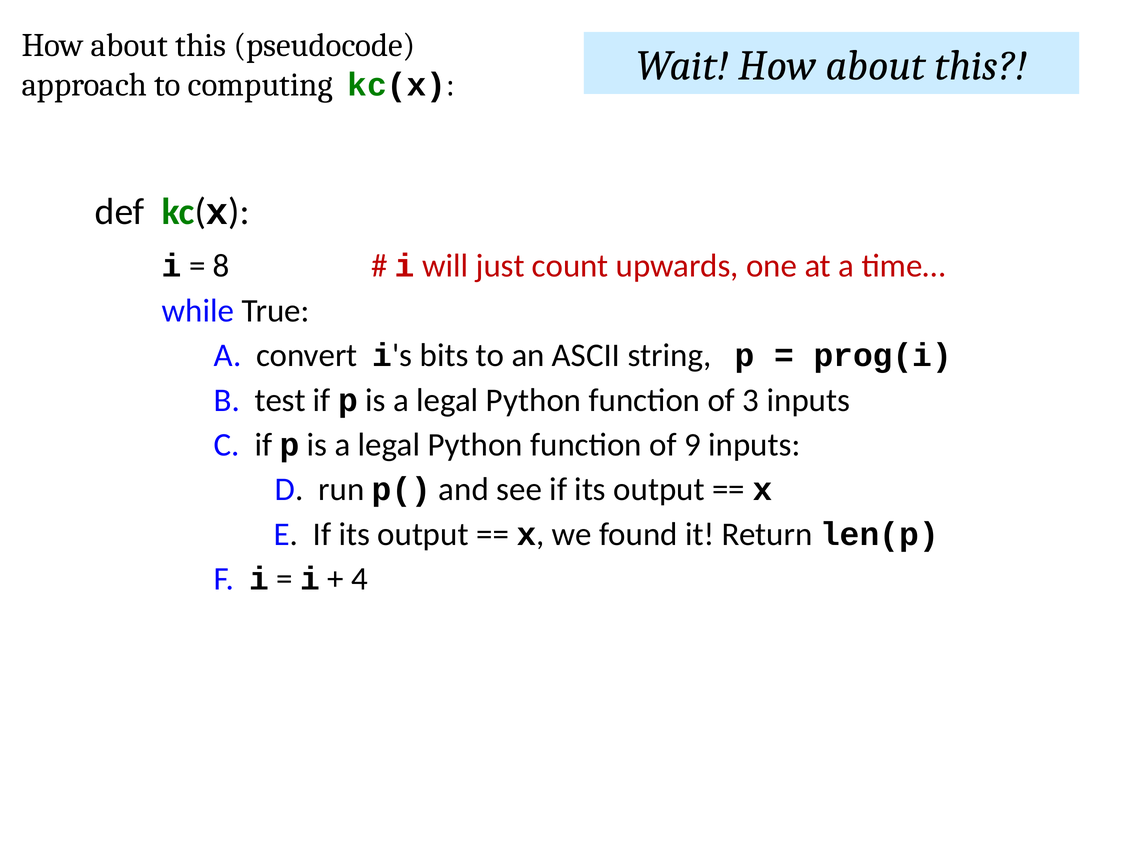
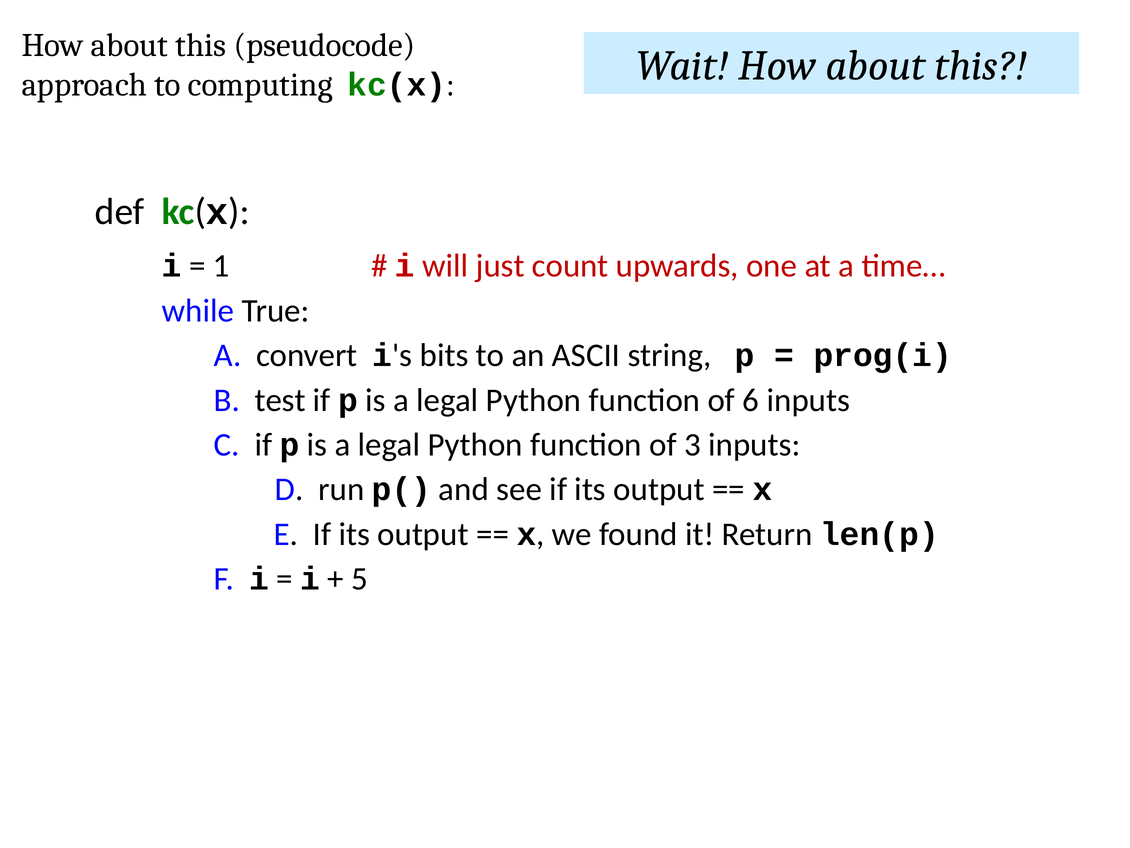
8: 8 -> 1
3: 3 -> 6
9: 9 -> 3
4: 4 -> 5
